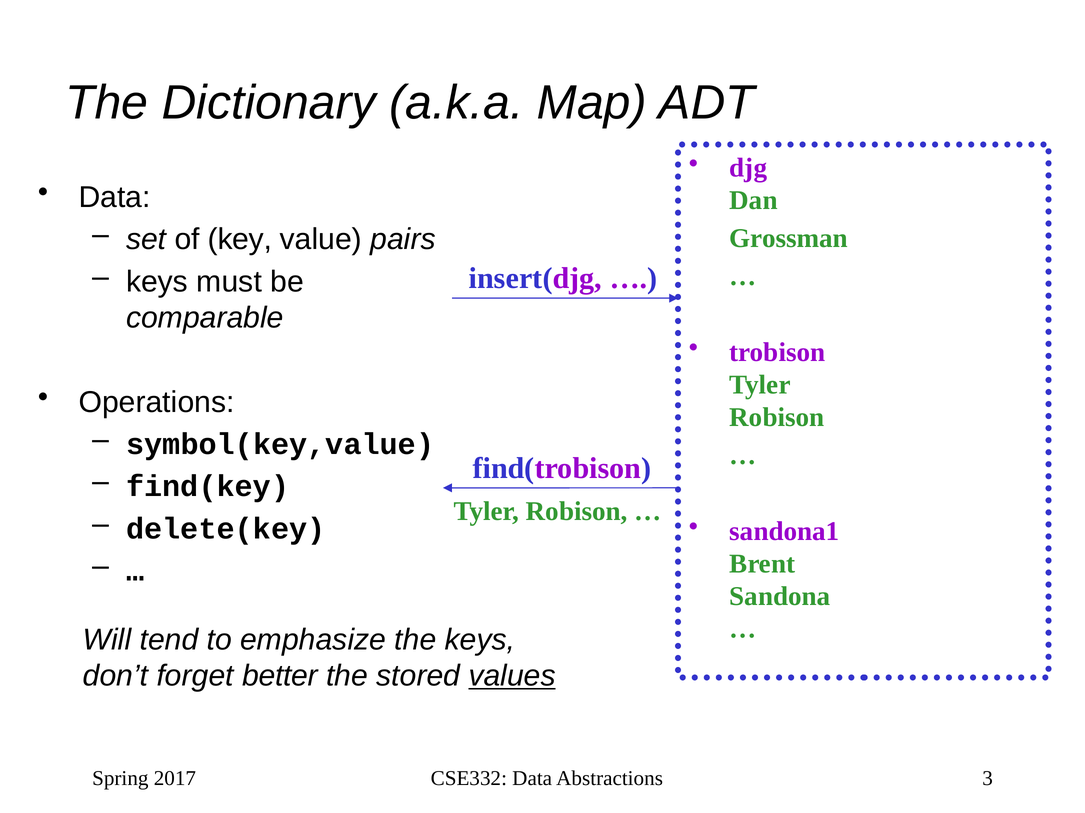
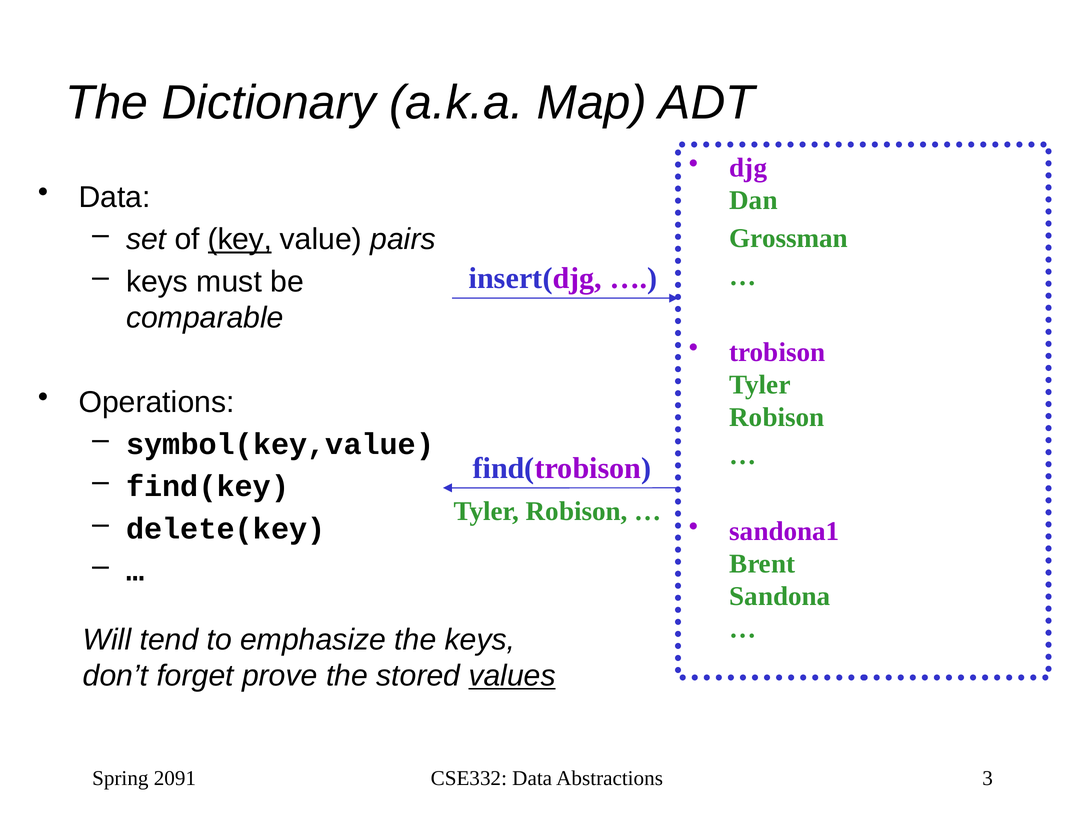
key underline: none -> present
better: better -> prove
2017: 2017 -> 2091
